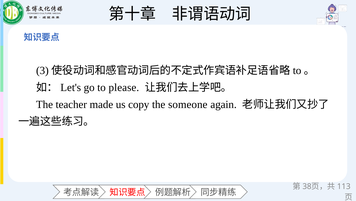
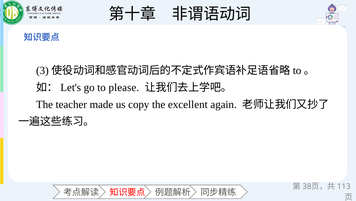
someone: someone -> excellent
